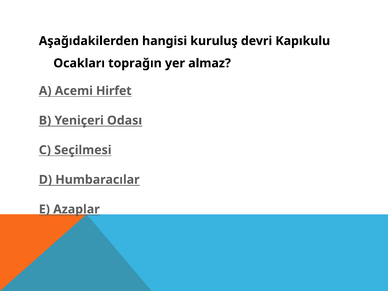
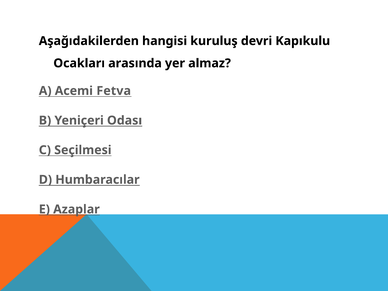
toprağın: toprağın -> arasında
Hirfet: Hirfet -> Fetva
